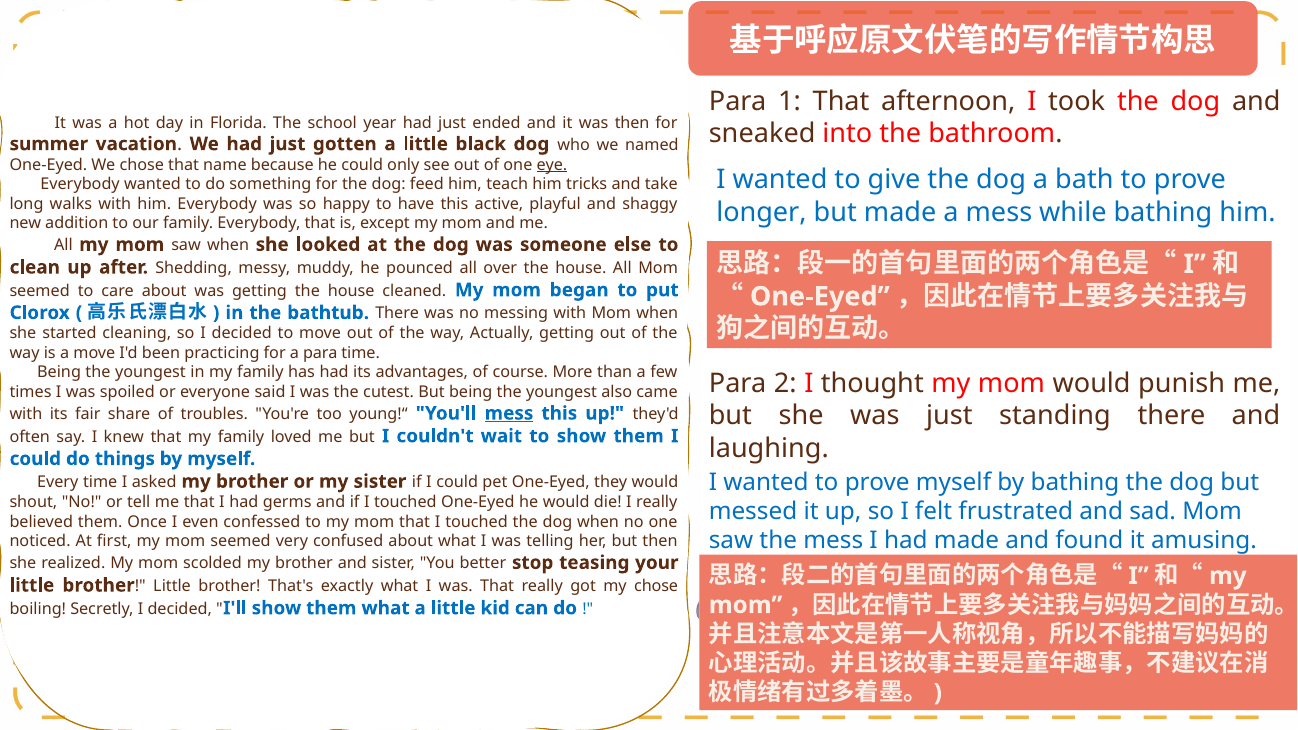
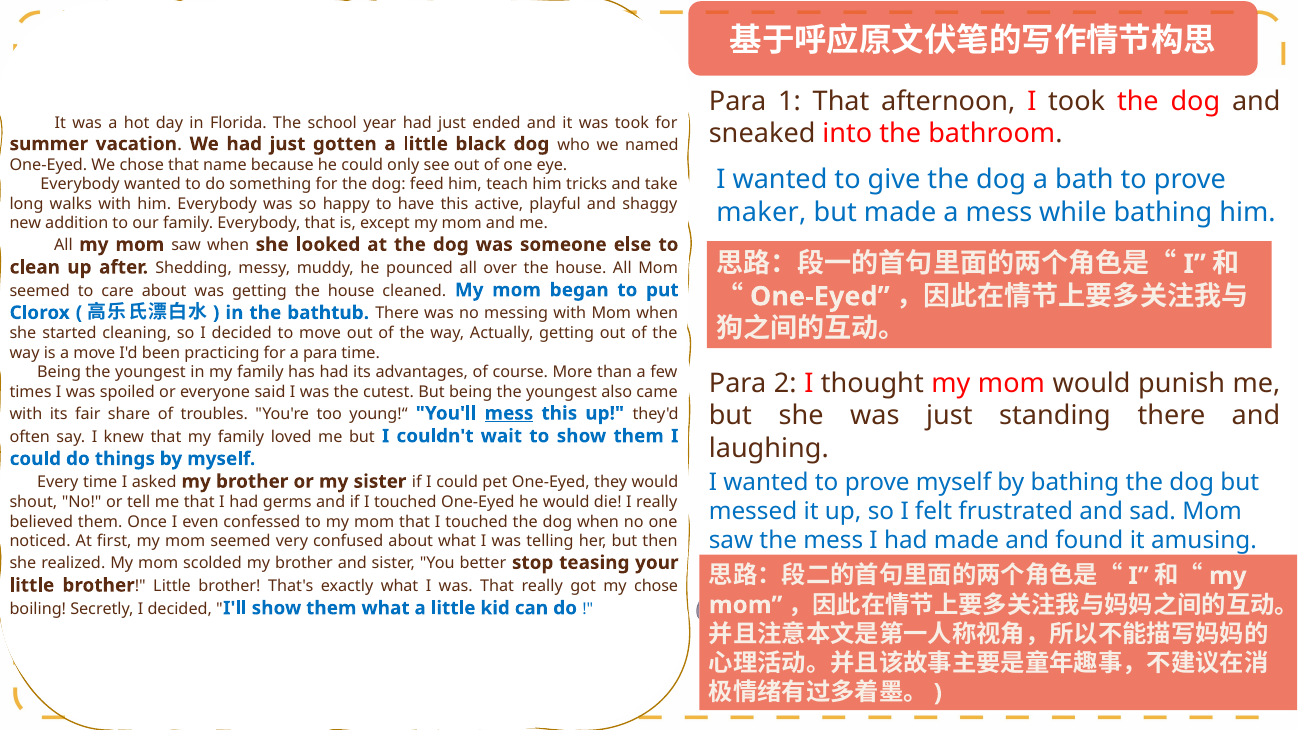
was then: then -> took
eye underline: present -> none
longer: longer -> maker
